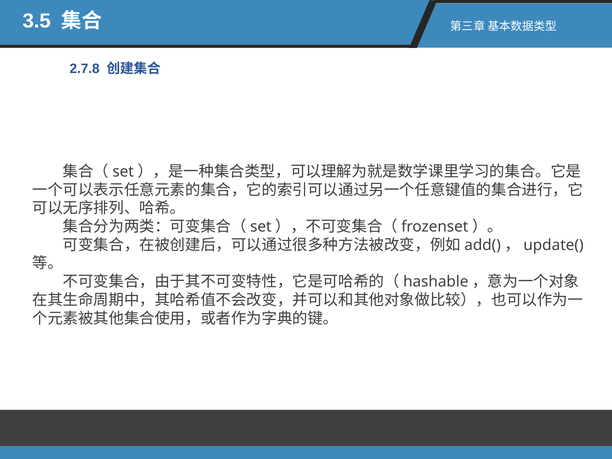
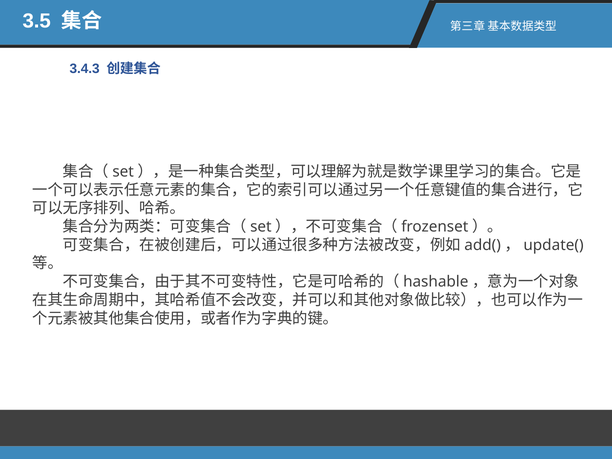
2.7.8: 2.7.8 -> 3.4.3
